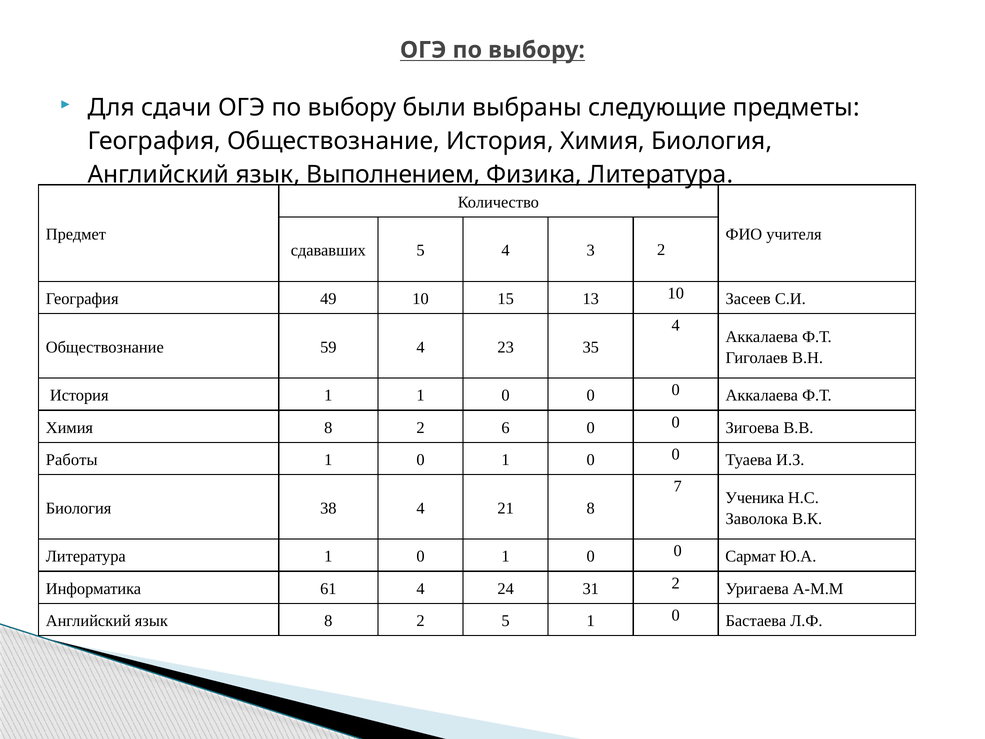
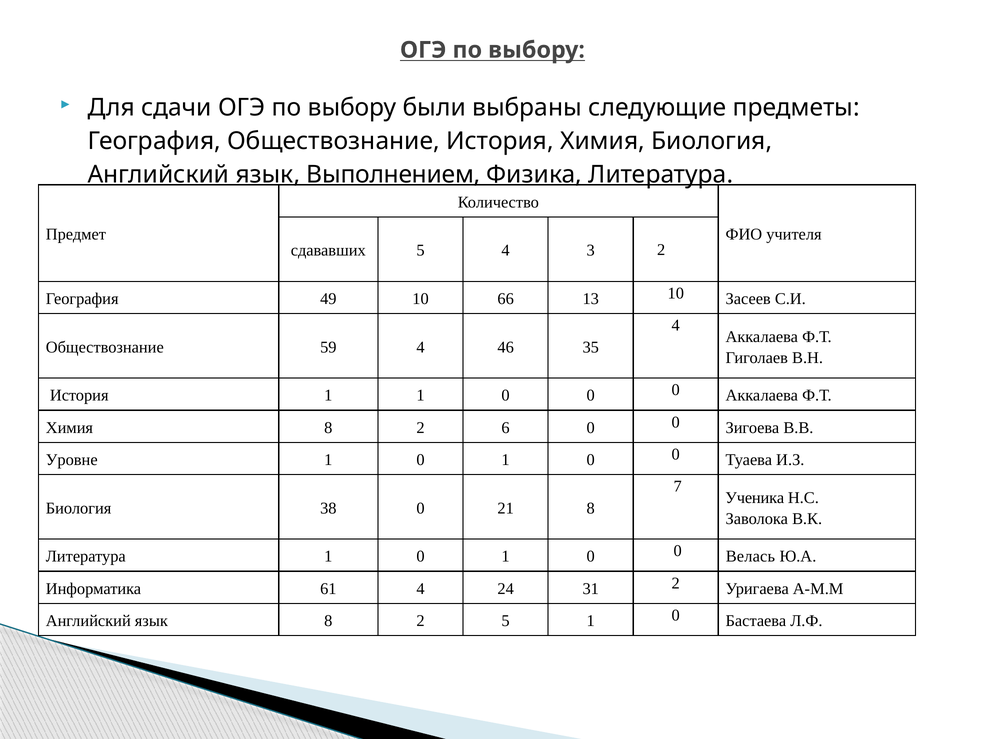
15: 15 -> 66
23: 23 -> 46
Работы: Работы -> Уровне
38 4: 4 -> 0
Сармат: Сармат -> Велась
